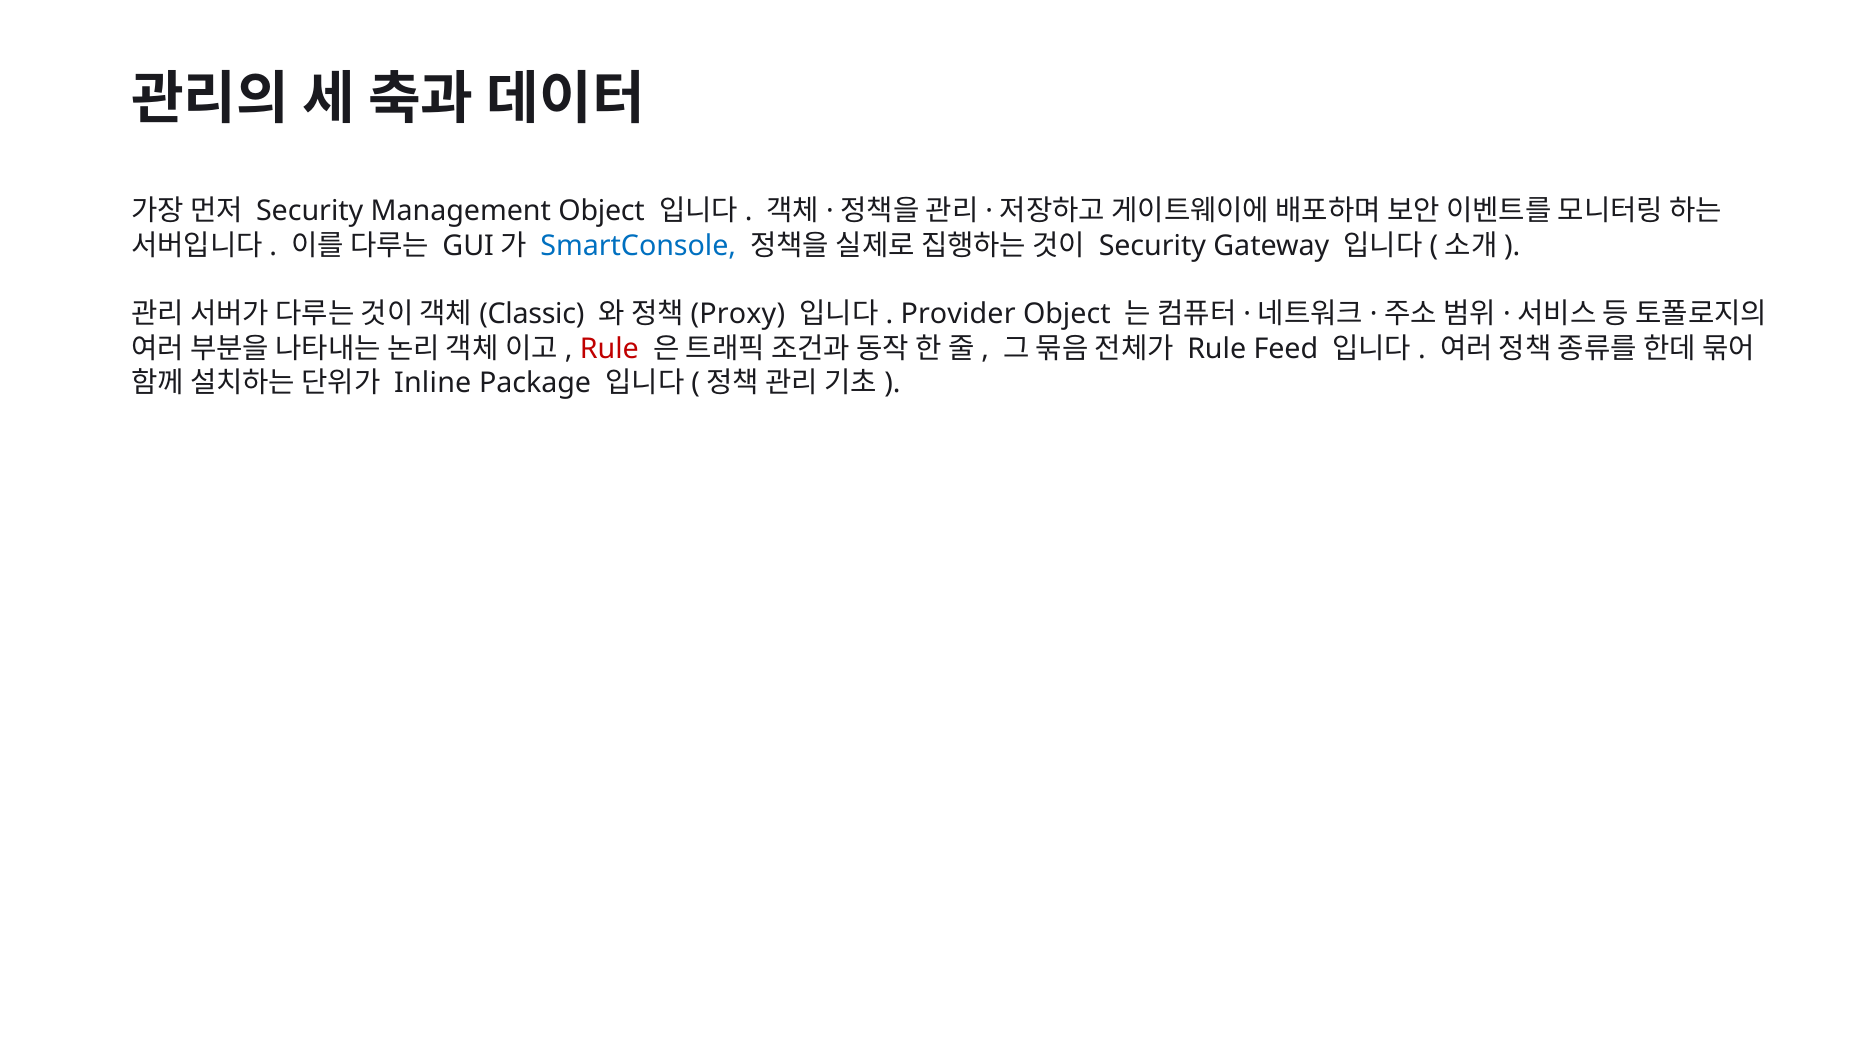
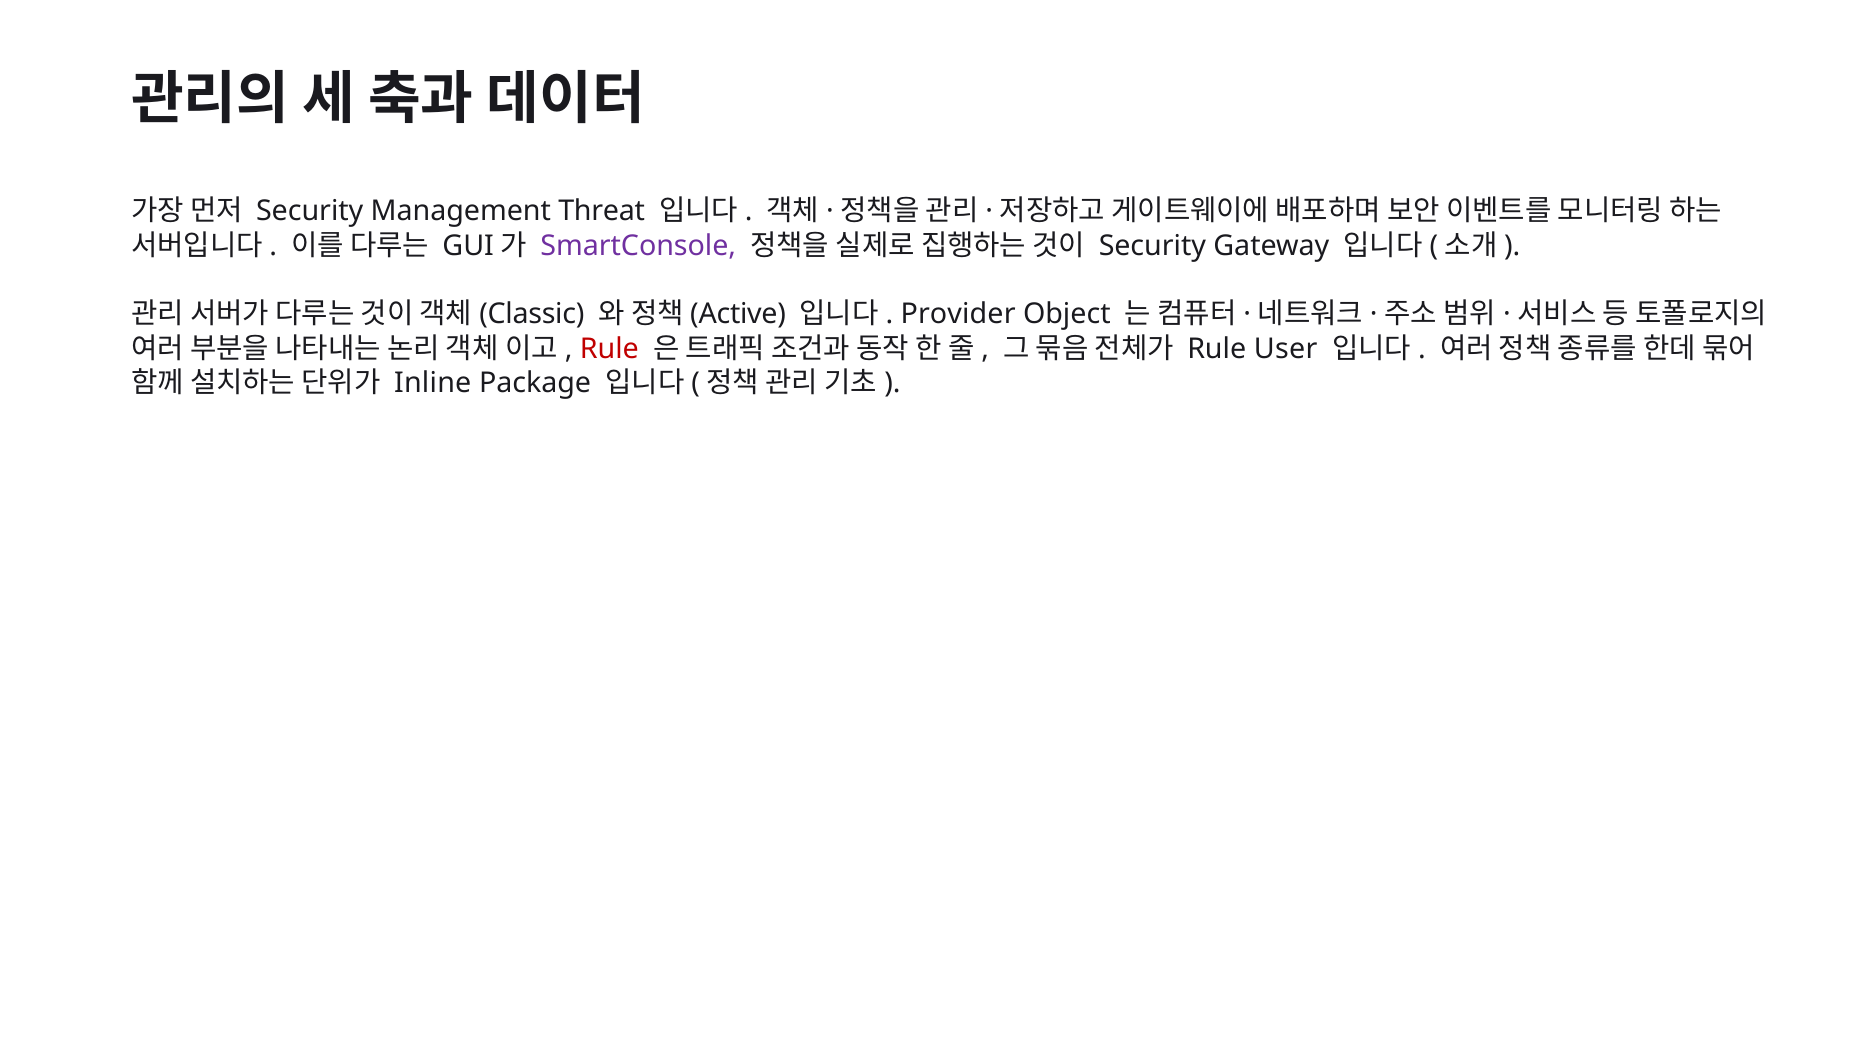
Management Object: Object -> Threat
SmartConsole colour: blue -> purple
Proxy: Proxy -> Active
Feed: Feed -> User
